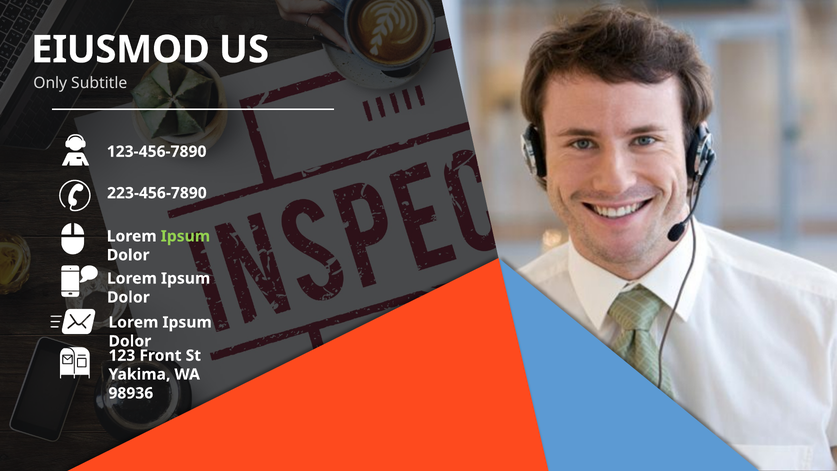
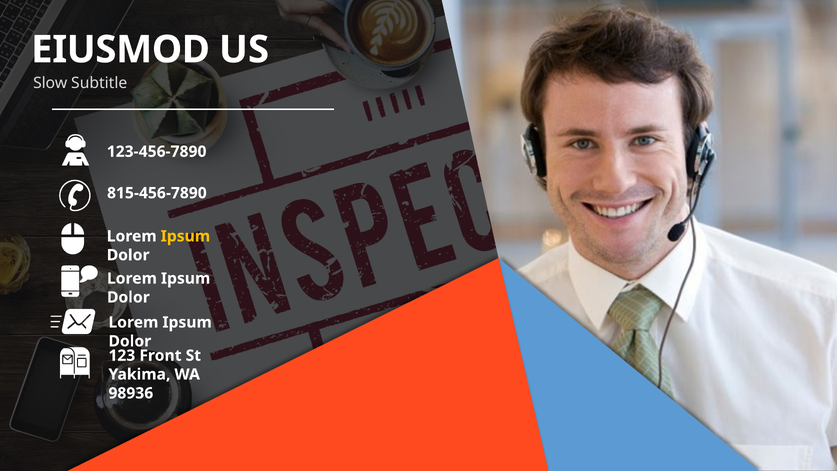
Only: Only -> Slow
223-456-7890: 223-456-7890 -> 815-456-7890
Ipsum at (185, 236) colour: light green -> yellow
